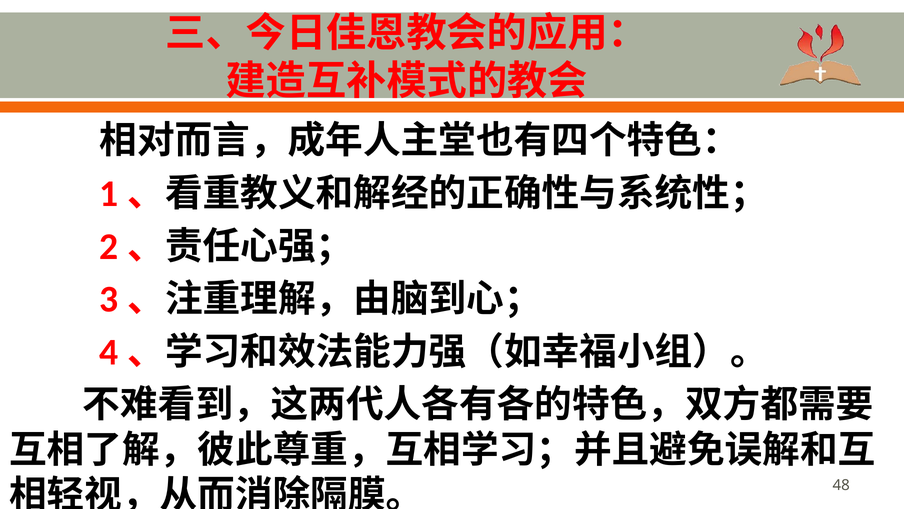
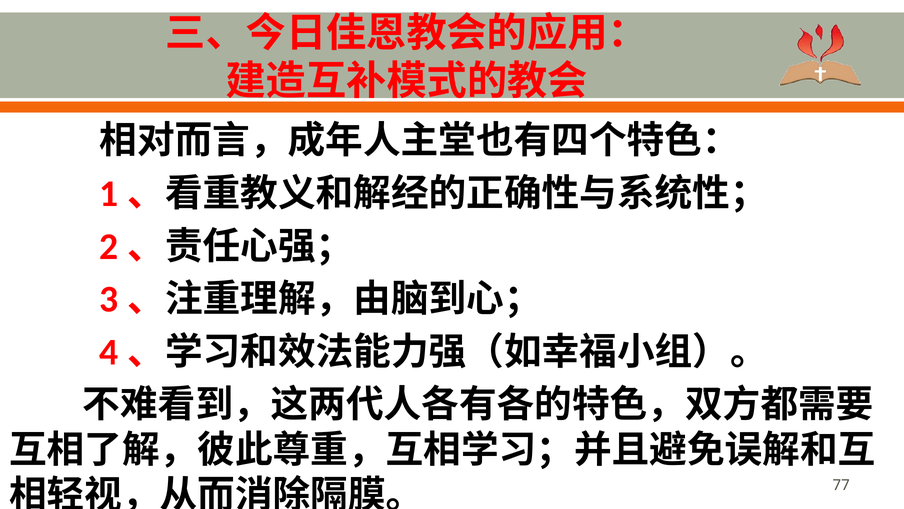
48: 48 -> 77
